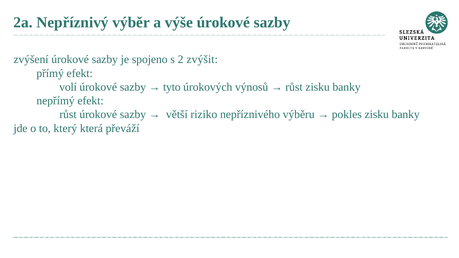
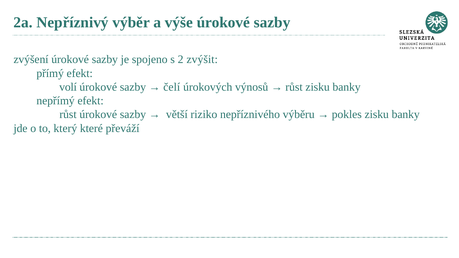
tyto: tyto -> čelí
která: která -> které
